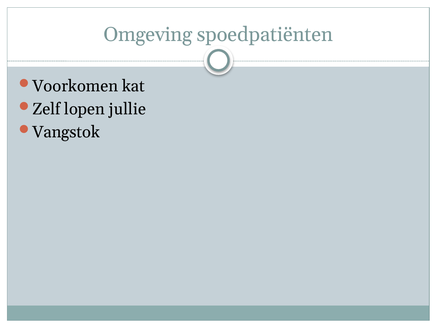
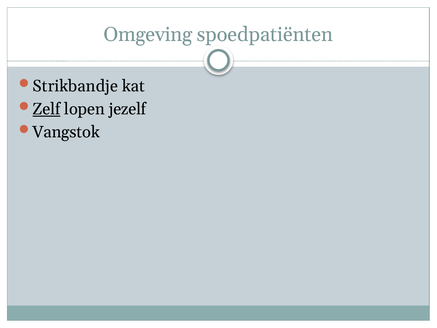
Voorkomen: Voorkomen -> Strikbandje
Zelf underline: none -> present
jullie: jullie -> jezelf
